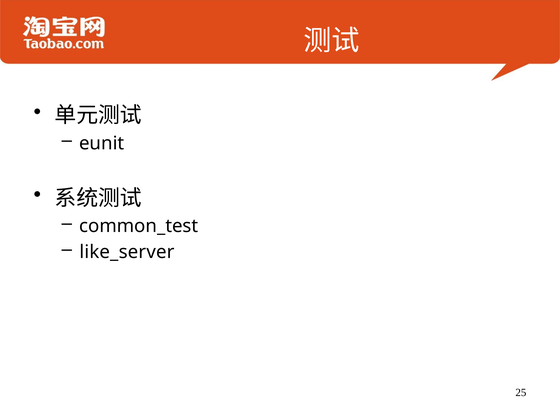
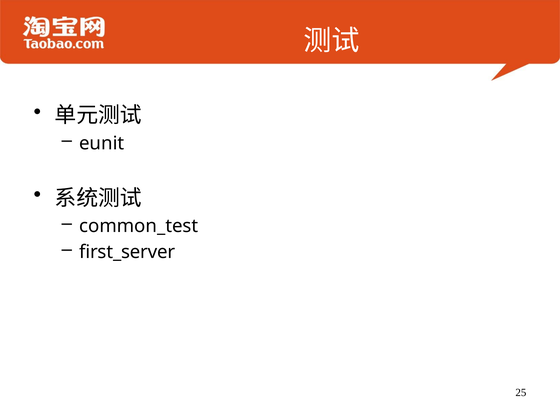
like_server: like_server -> first_server
